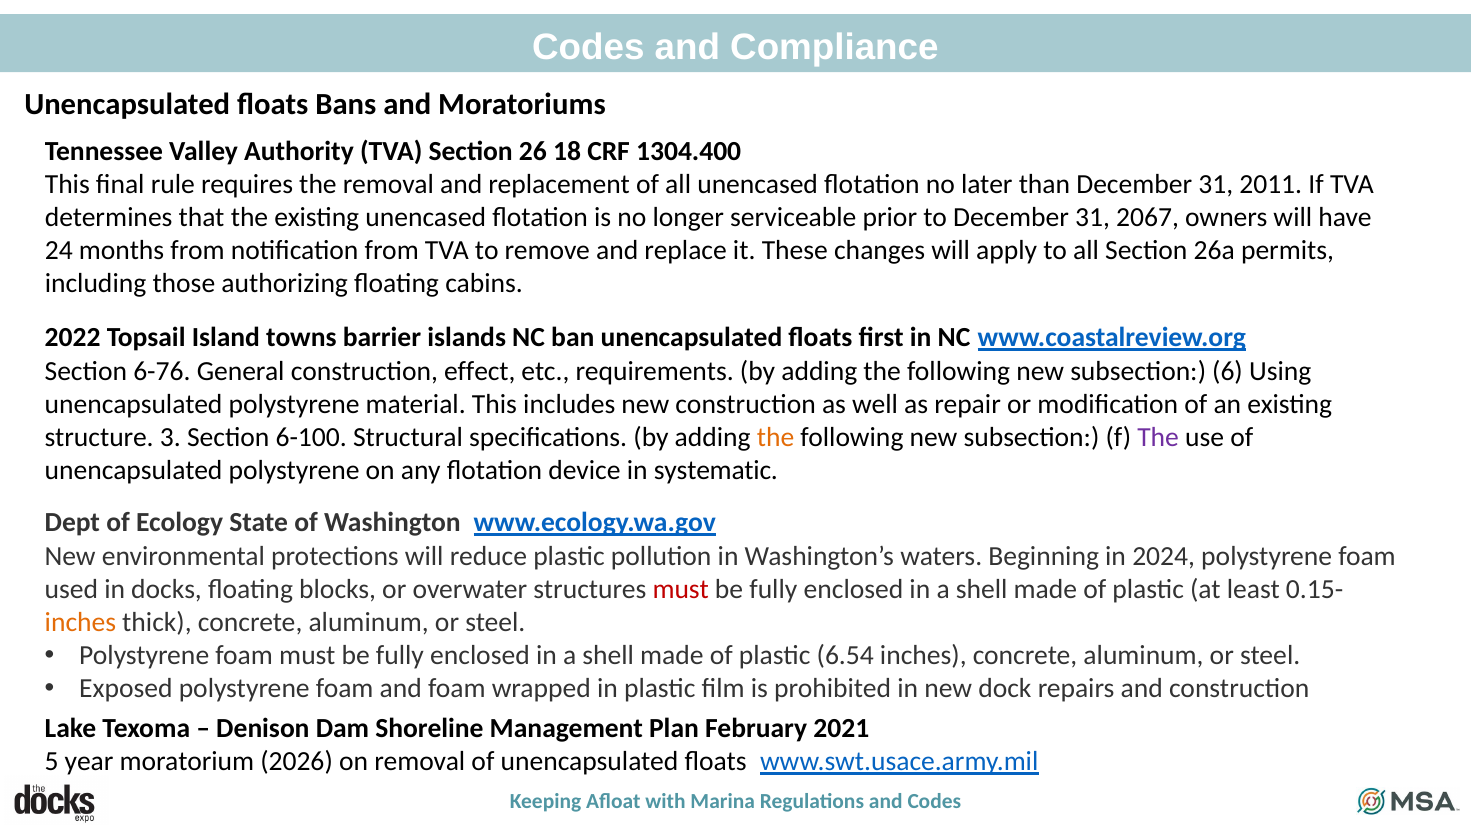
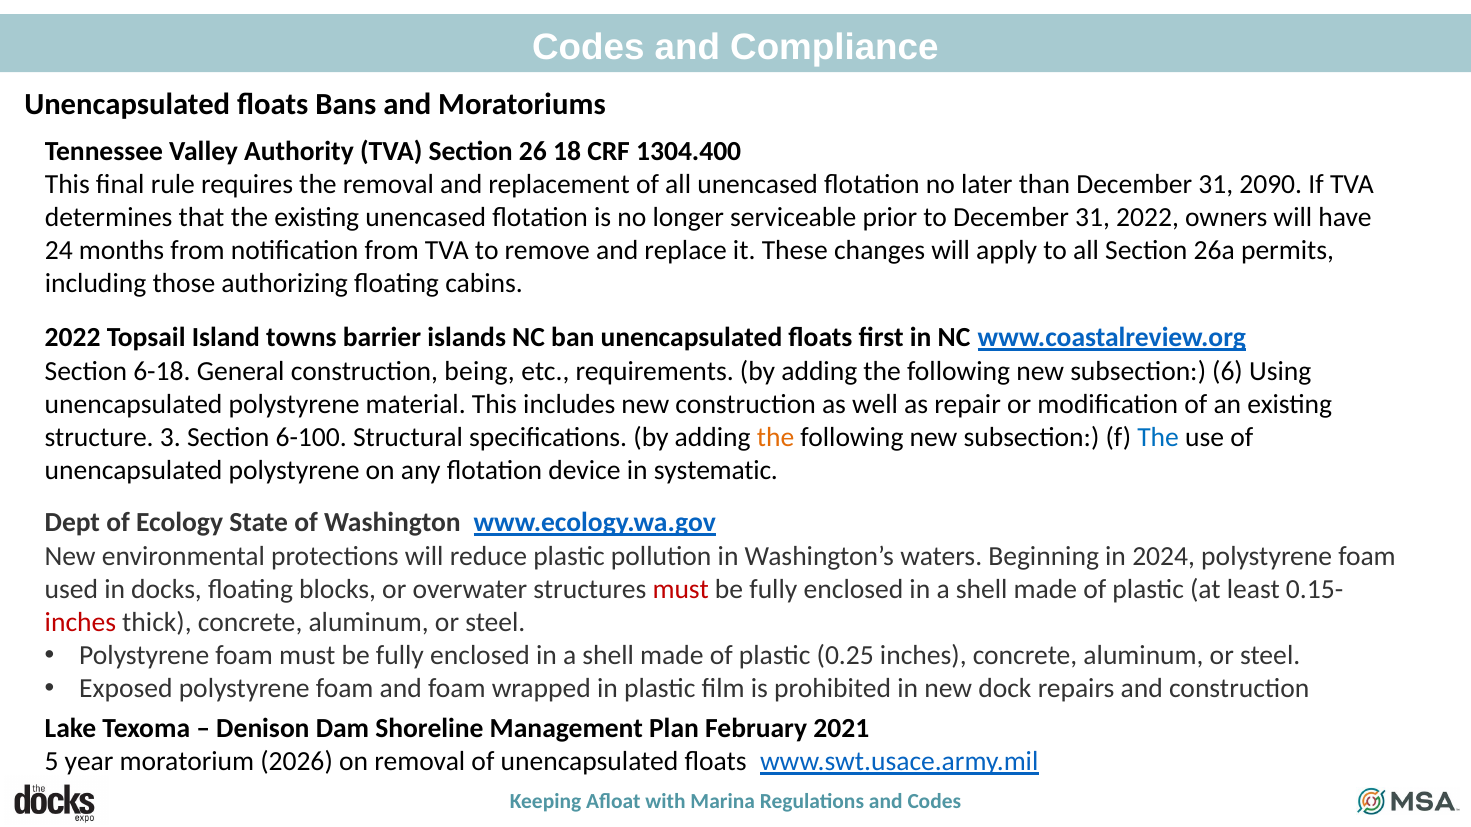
2011: 2011 -> 2090
31 2067: 2067 -> 2022
6-76: 6-76 -> 6-18
effect: effect -> being
The at (1158, 437) colour: purple -> blue
inches at (80, 623) colour: orange -> red
6.54: 6.54 -> 0.25
